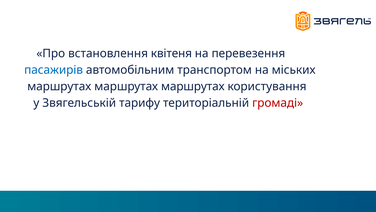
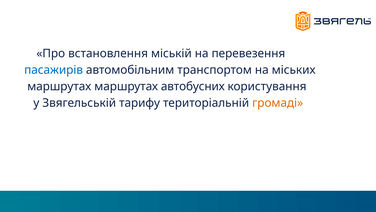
квітеня: квітеня -> міській
маршрутах at (193, 86): маршрутах -> автобусних
громаді colour: red -> orange
